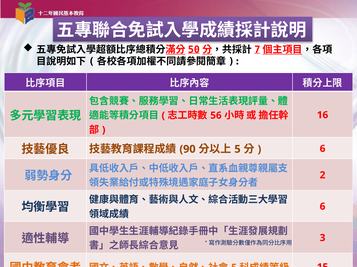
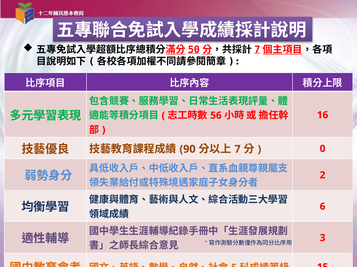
5 at (237, 150): 5 -> 7
6 at (323, 149): 6 -> 0
